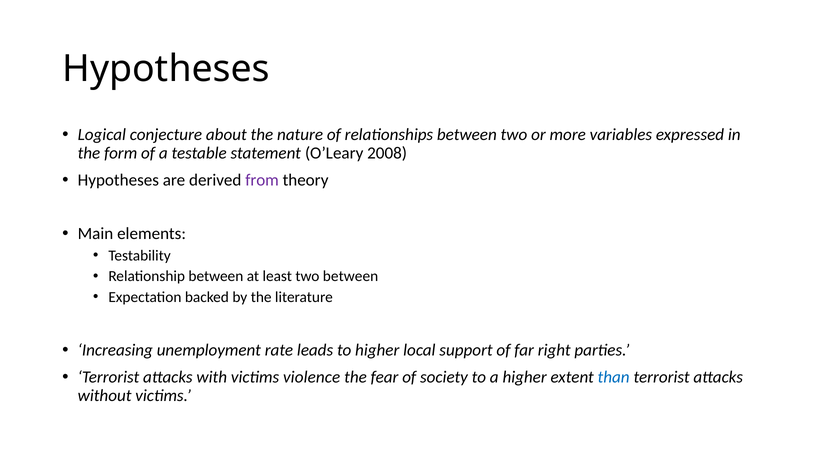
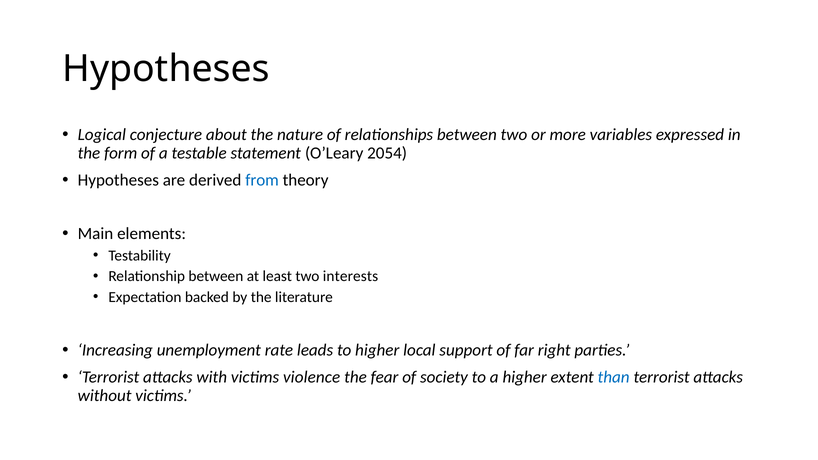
2008: 2008 -> 2054
from colour: purple -> blue
two between: between -> interests
